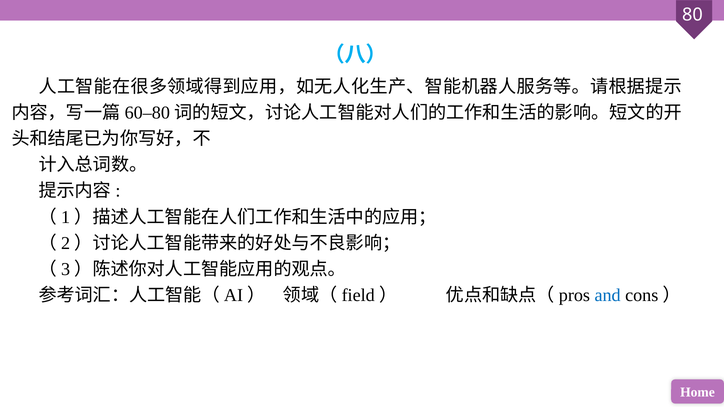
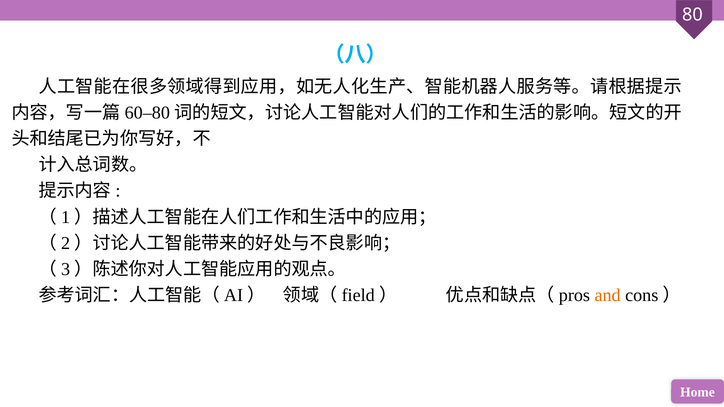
and colour: blue -> orange
